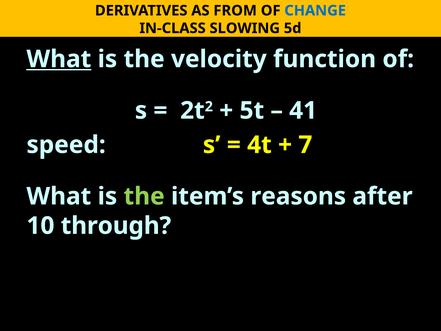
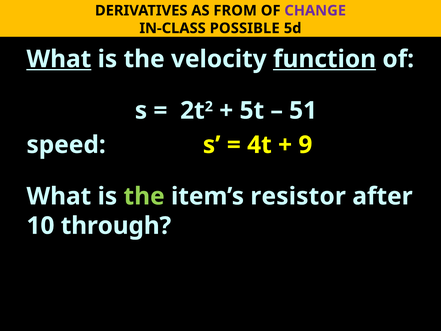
CHANGE colour: blue -> purple
SLOWING: SLOWING -> POSSIBLE
function underline: none -> present
41: 41 -> 51
7: 7 -> 9
reasons: reasons -> resistor
